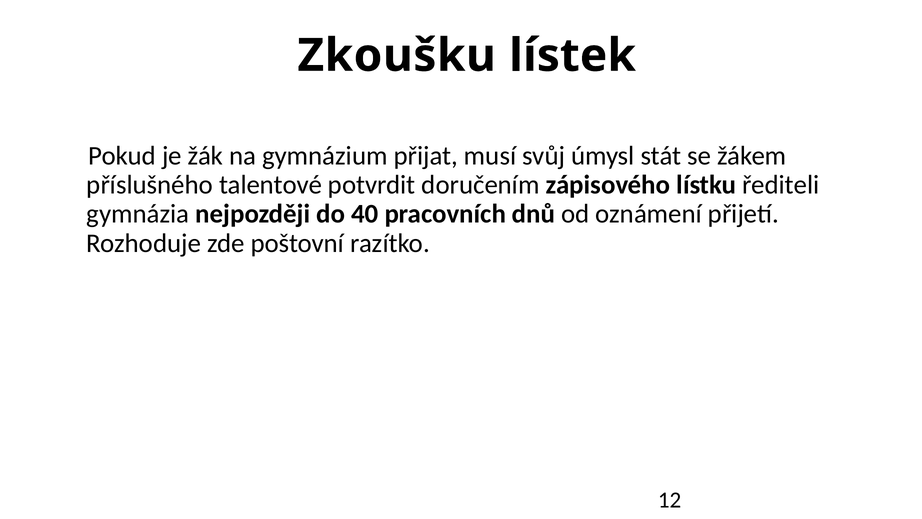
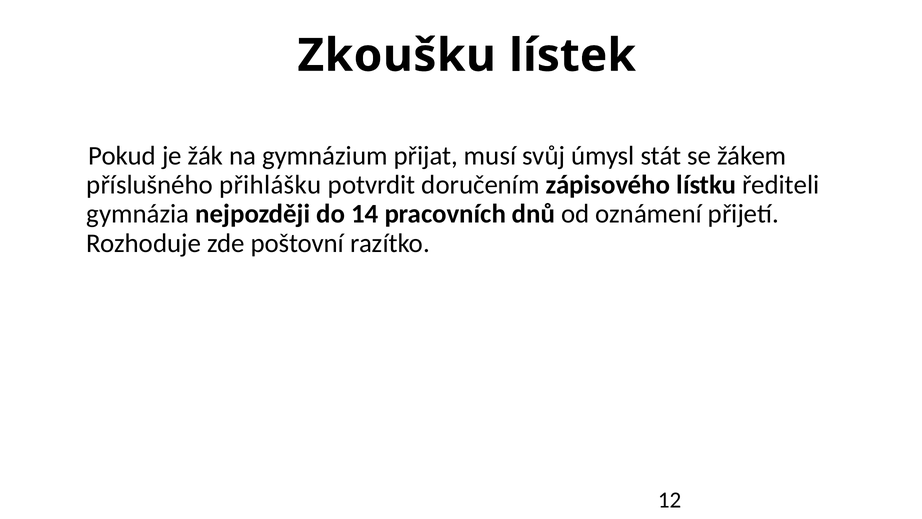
talentové: talentové -> přihlášku
40: 40 -> 14
